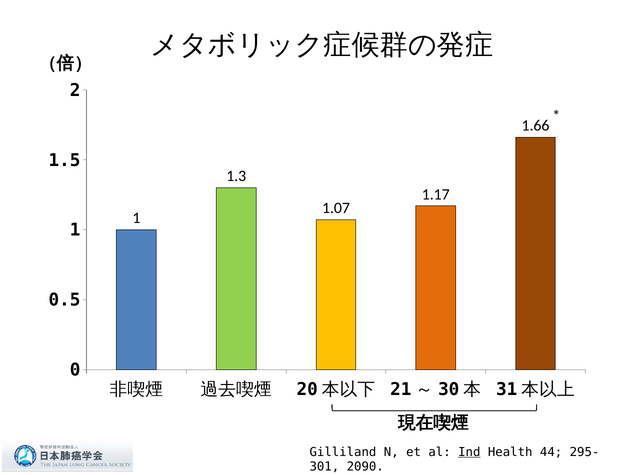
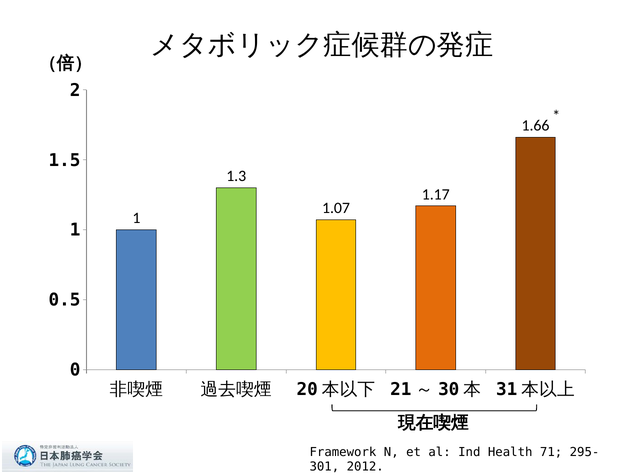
Gilliland: Gilliland -> Framework
Ind underline: present -> none
44: 44 -> 71
2090: 2090 -> 2012
